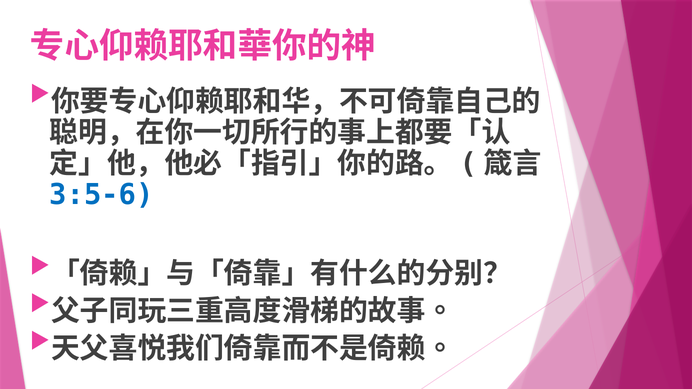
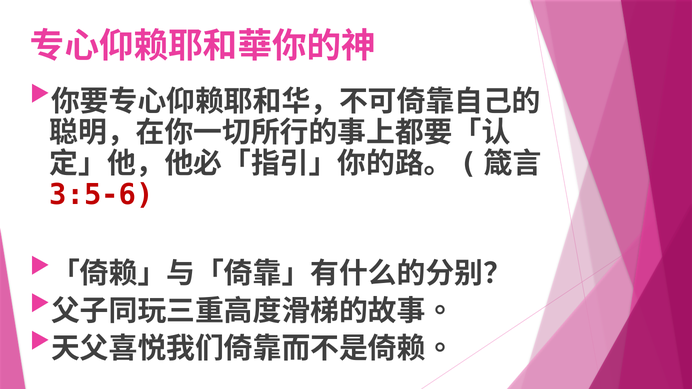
3:5-6 colour: blue -> red
